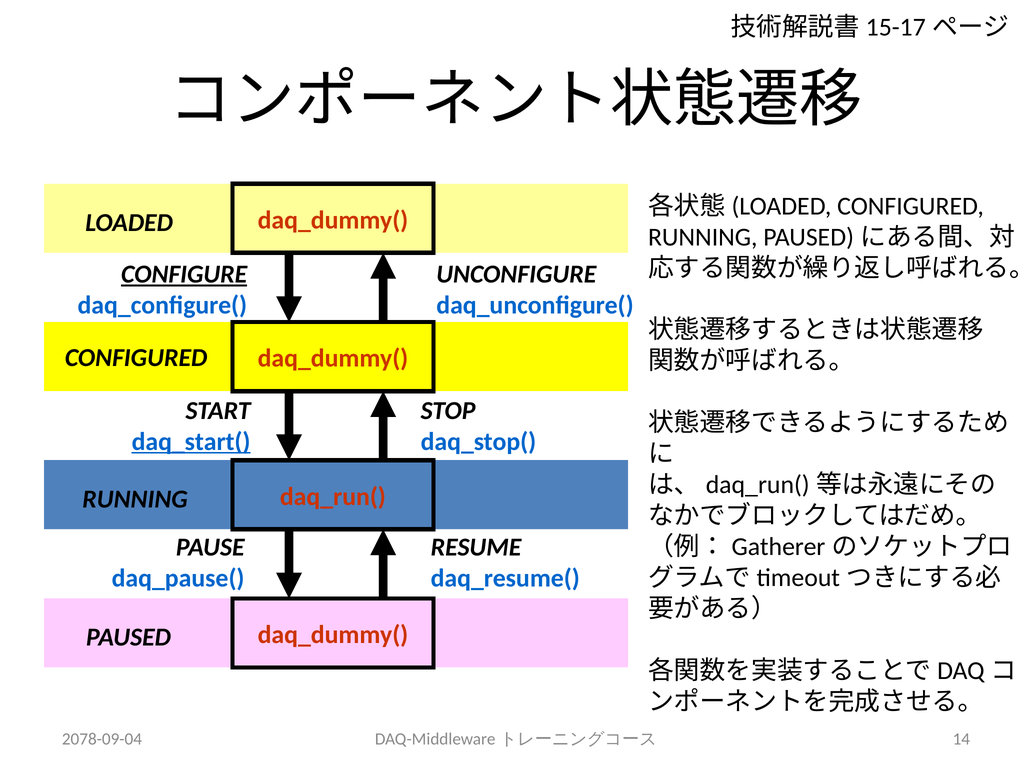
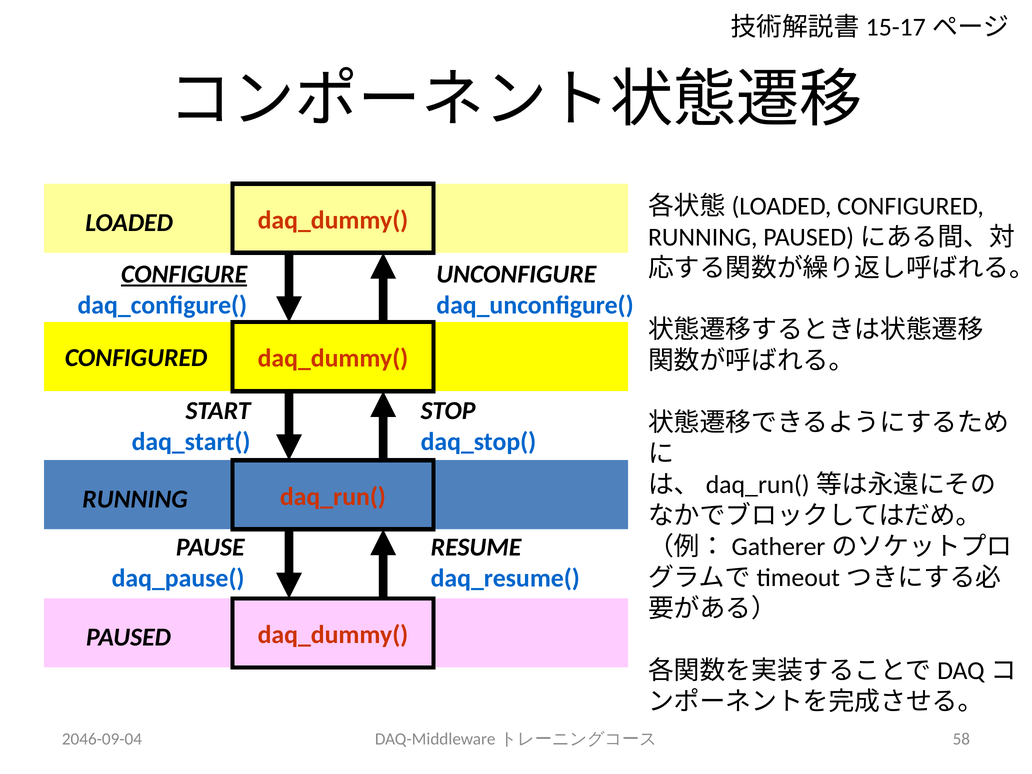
daq_start( underline: present -> none
2078-09-04: 2078-09-04 -> 2046-09-04
14: 14 -> 58
